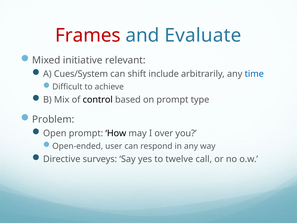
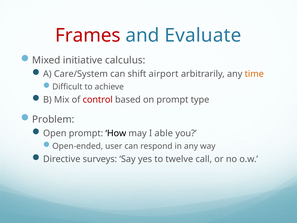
relevant: relevant -> calculus
Cues/System: Cues/System -> Care/System
include: include -> airport
time colour: blue -> orange
control colour: black -> red
over: over -> able
